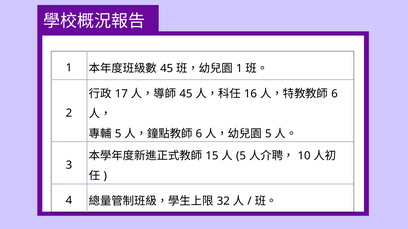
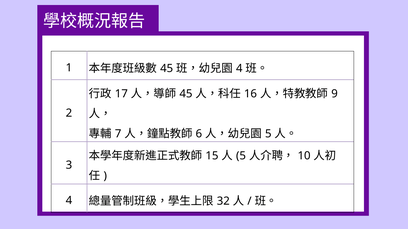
1 at (239, 69): 1 -> 4
6 at (334, 94): 6 -> 9
5 at (118, 134): 5 -> 7
